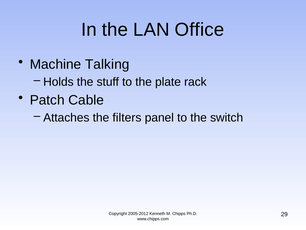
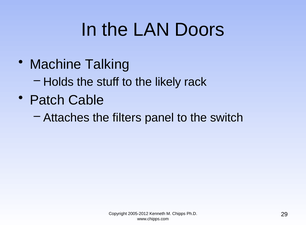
Office: Office -> Doors
plate: plate -> likely
